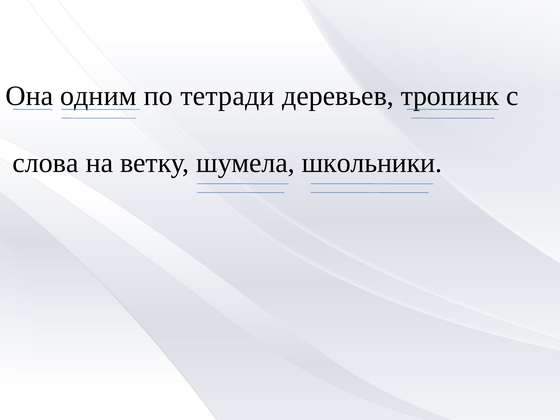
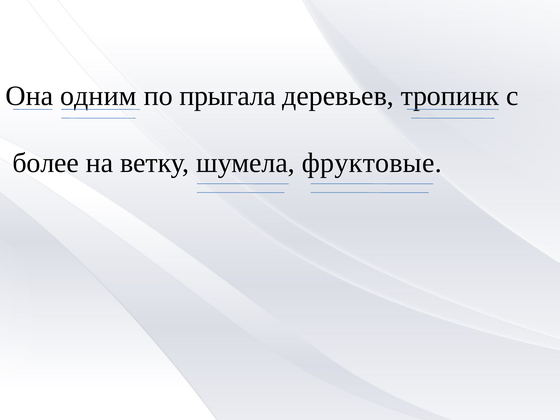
тетради: тетради -> прыгала
слова: слова -> более
школьники: школьники -> фруктовые
